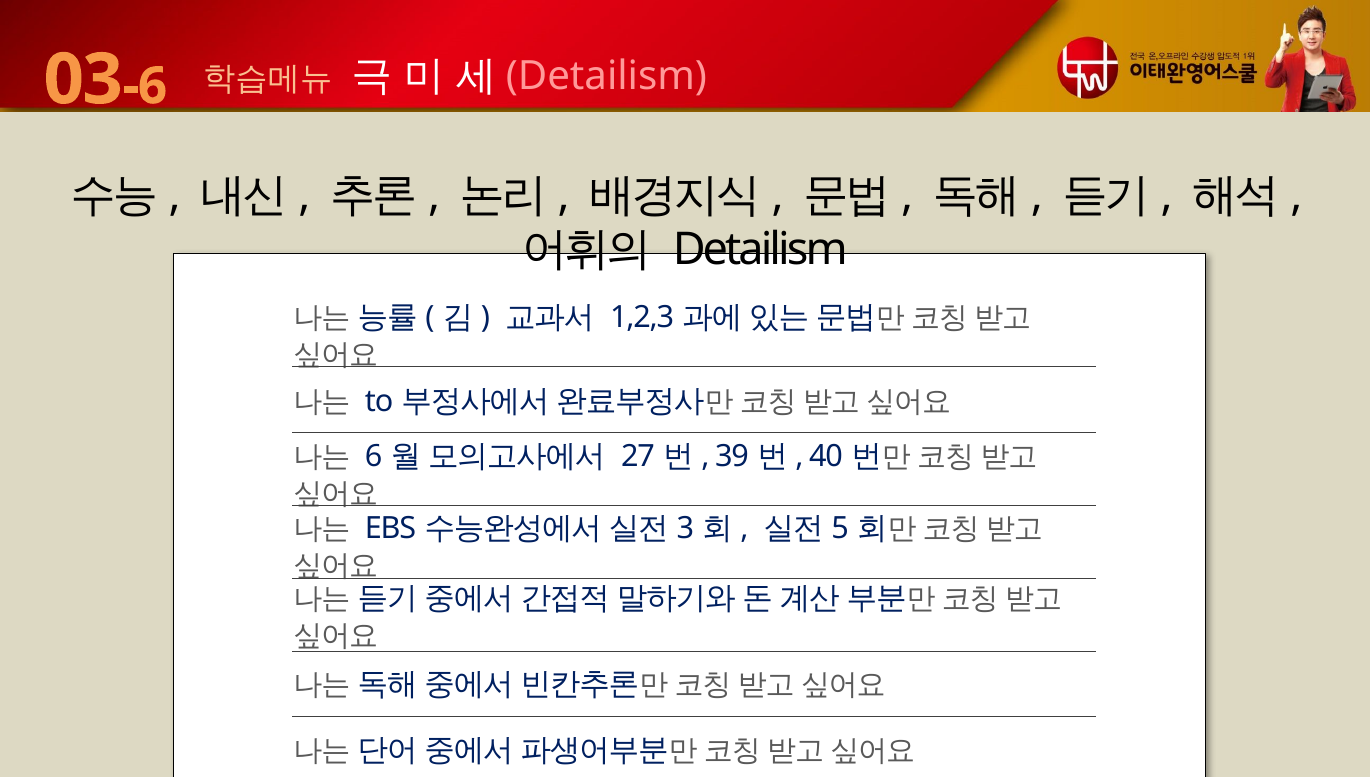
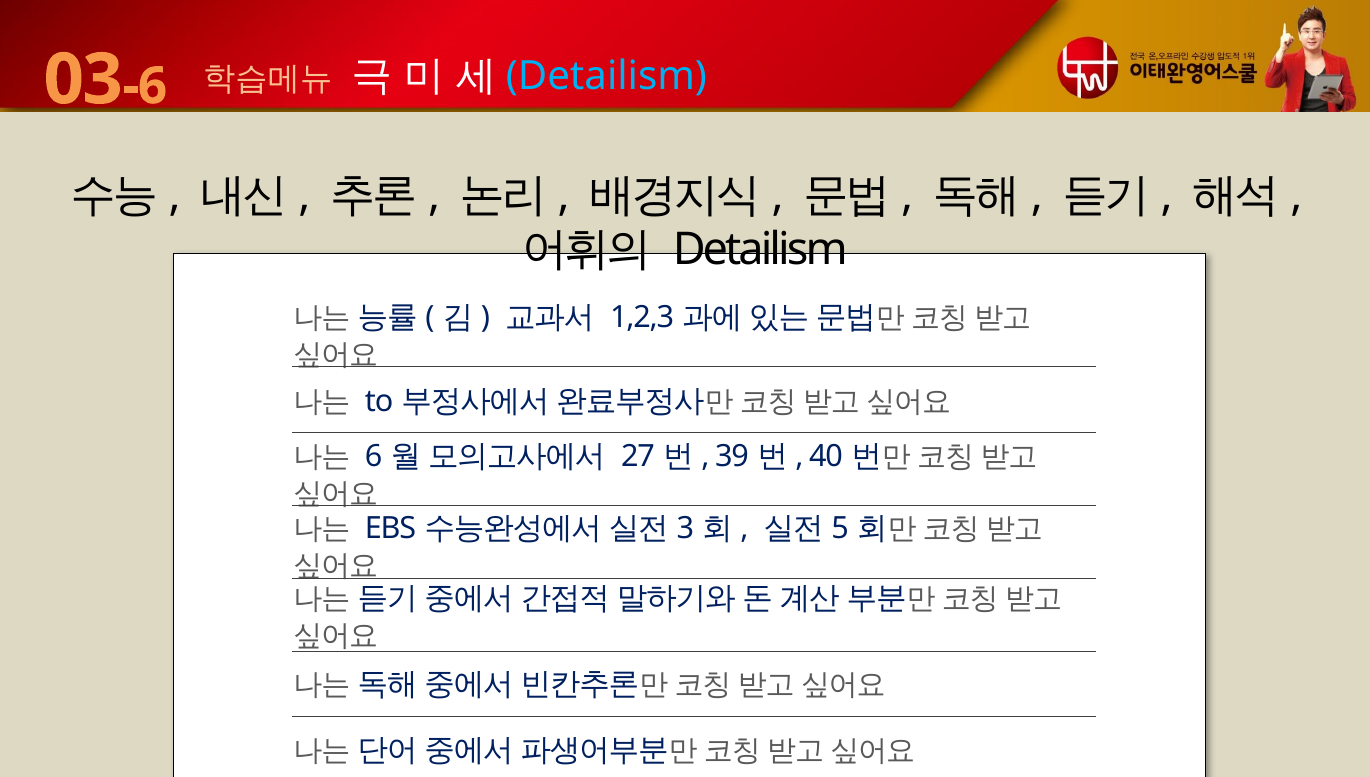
Detailism at (606, 77) colour: pink -> light blue
